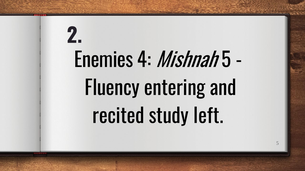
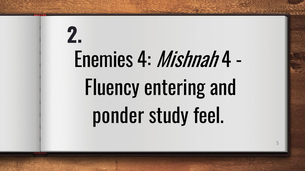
Mishnah 5: 5 -> 4
recited: recited -> ponder
left: left -> feel
